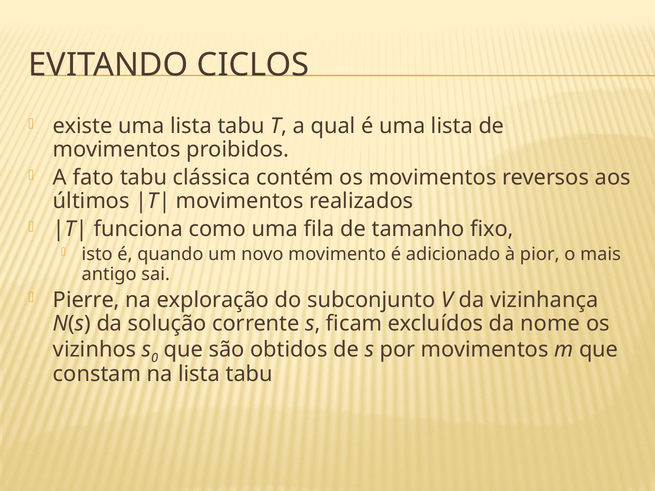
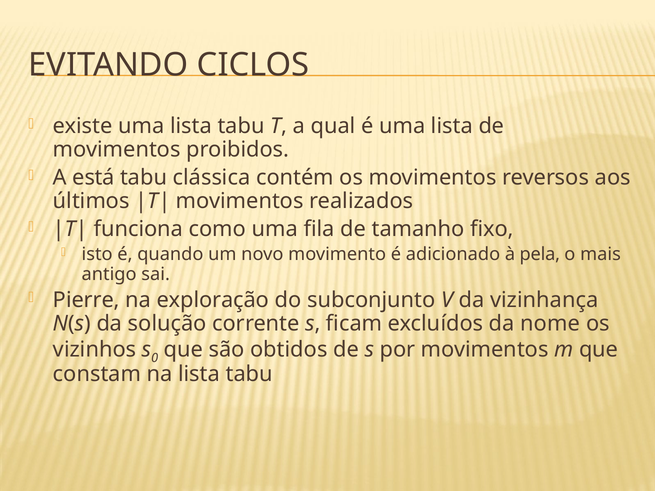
fato: fato -> está
pior: pior -> pela
